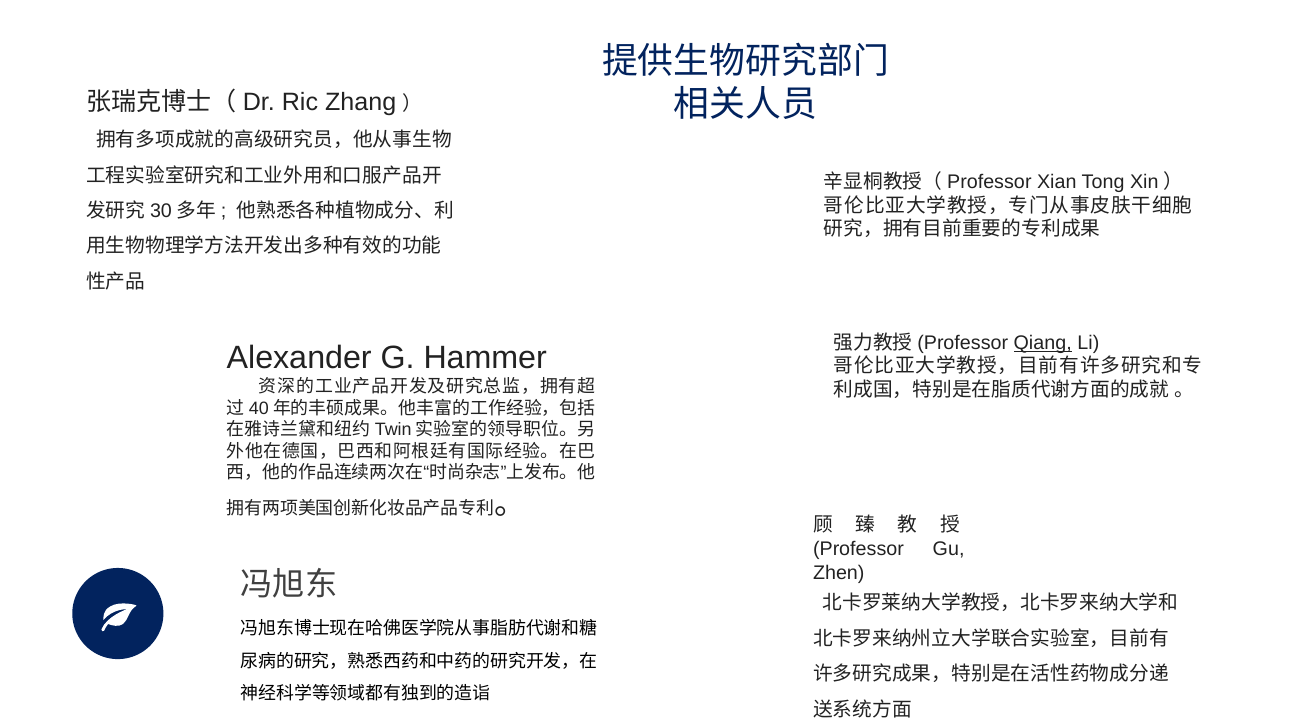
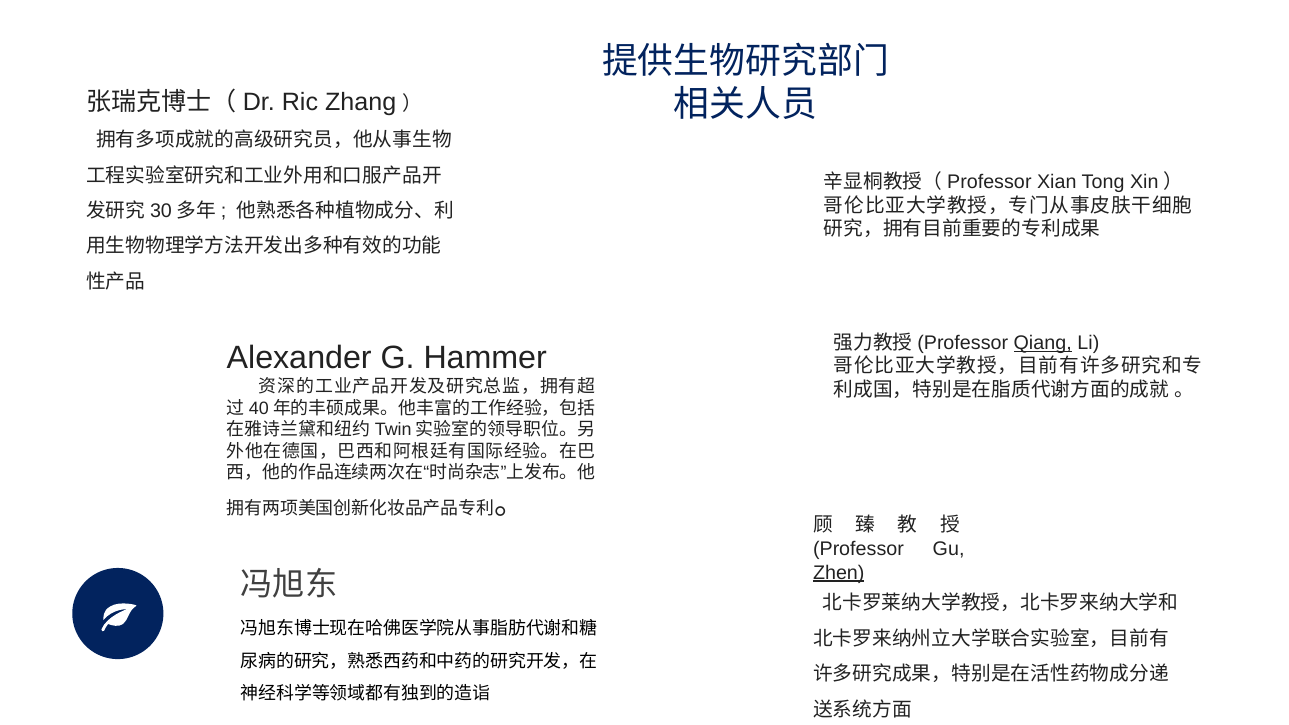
Zhen underline: none -> present
